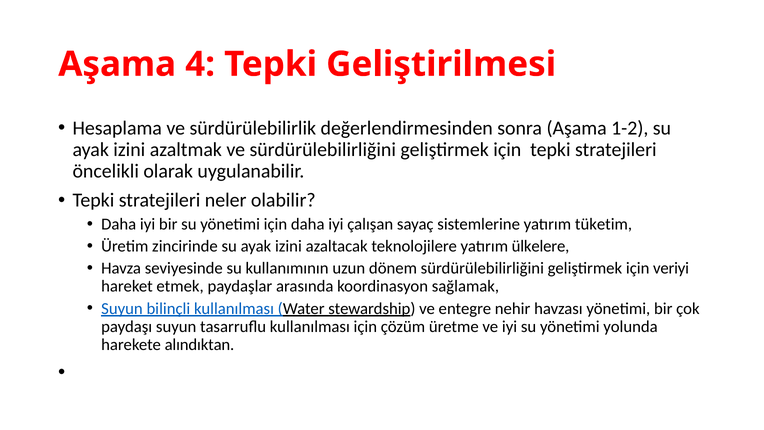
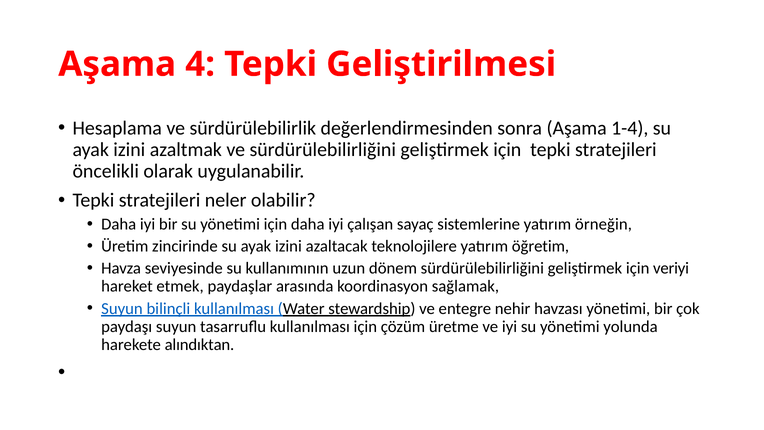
1-2: 1-2 -> 1-4
tüketim: tüketim -> örneğin
ülkelere: ülkelere -> öğretim
